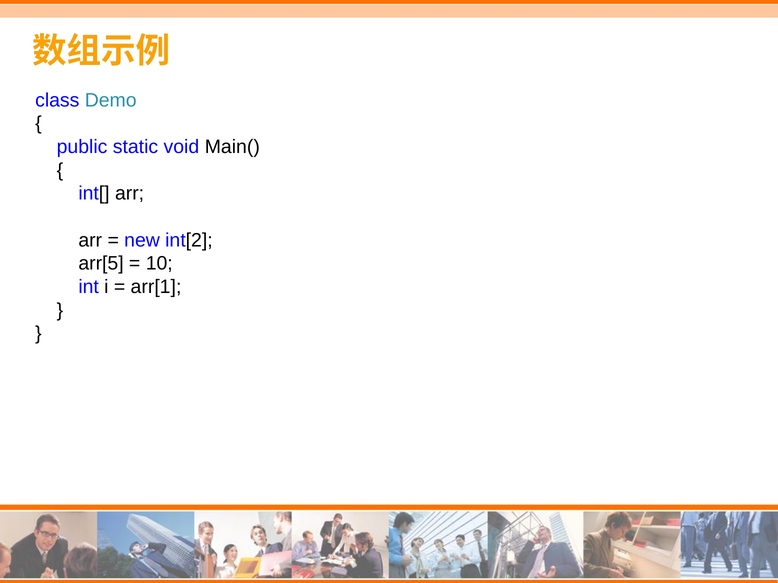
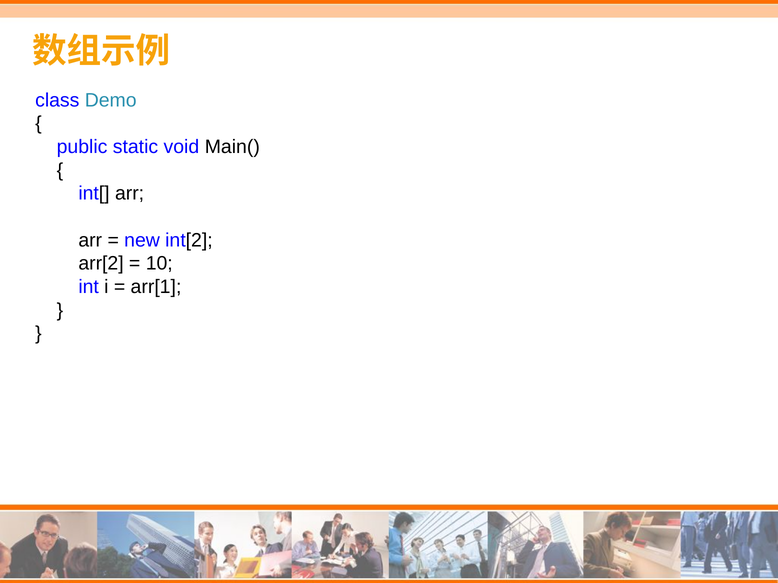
arr[5: arr[5 -> arr[2
